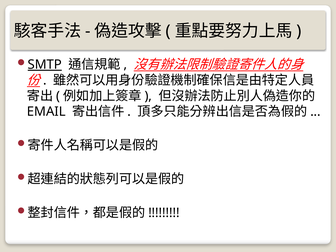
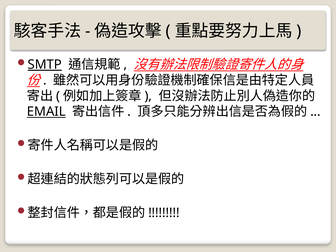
EMAIL underline: none -> present
